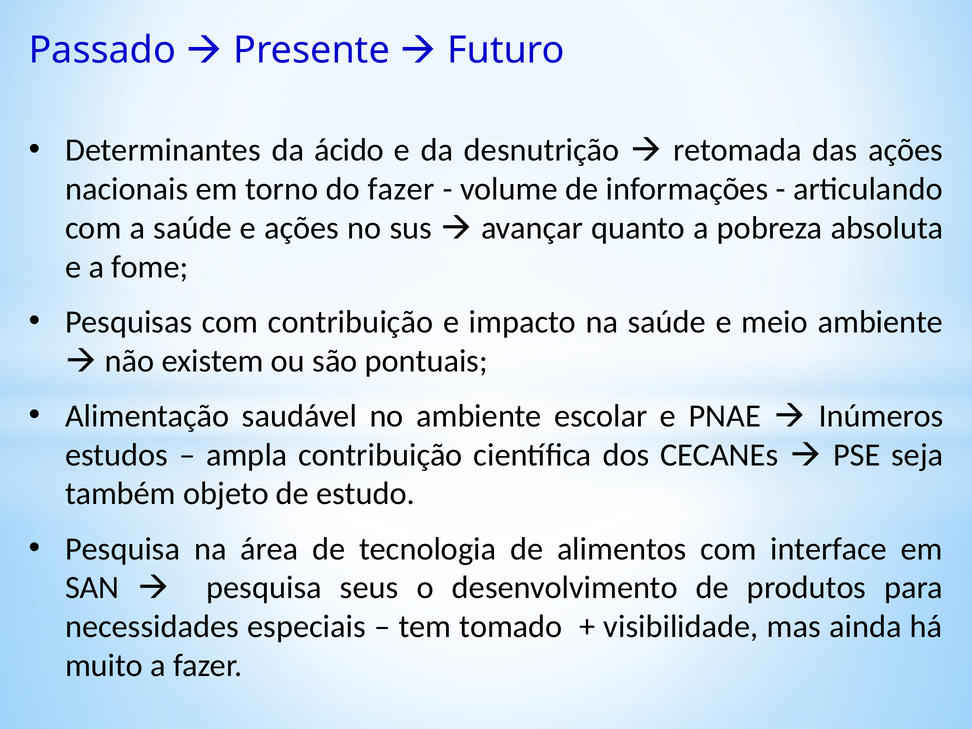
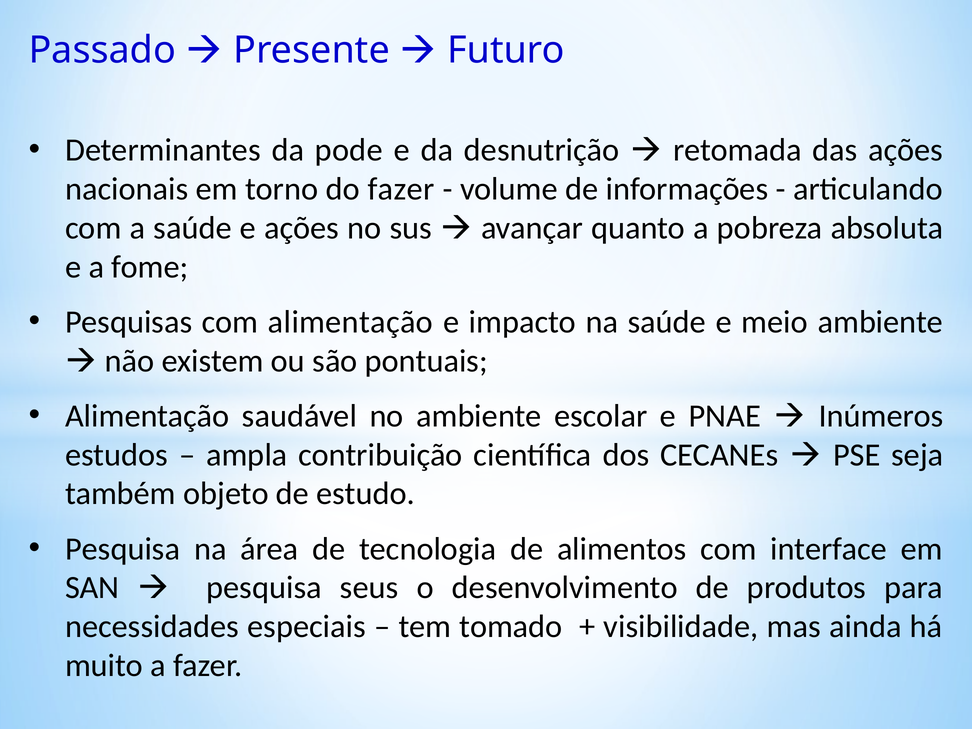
ácido: ácido -> pode
com contribuição: contribuição -> alimentação
